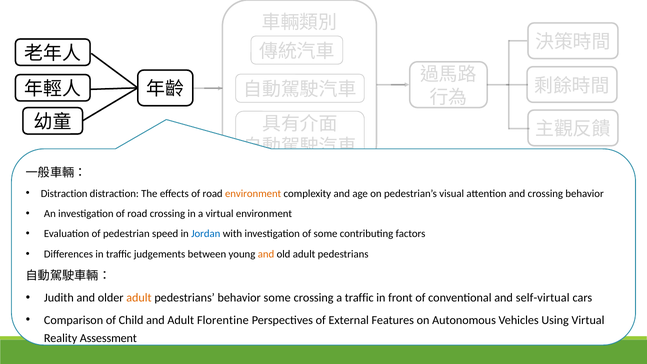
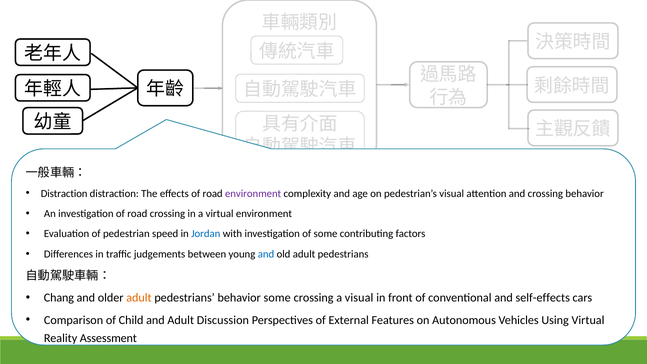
environment at (253, 193) colour: orange -> purple
and at (266, 254) colour: orange -> blue
Judith: Judith -> Chang
a traffic: traffic -> visual
self-virtual: self-virtual -> self-effects
Florentine: Florentine -> Discussion
